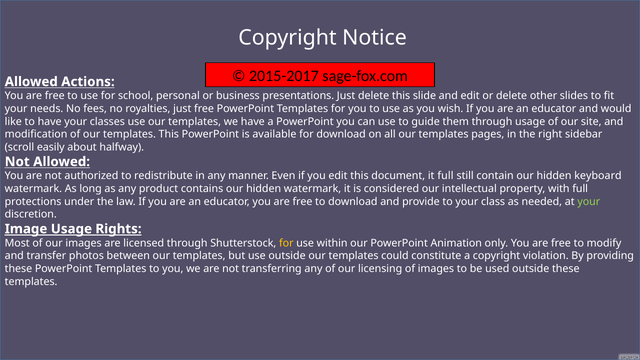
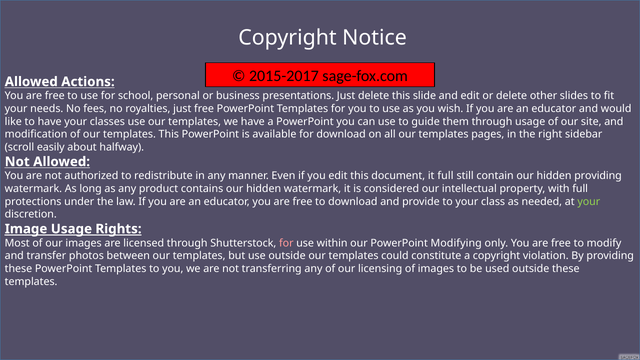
hidden keyboard: keyboard -> providing
for at (286, 243) colour: yellow -> pink
Animation: Animation -> Modifying
